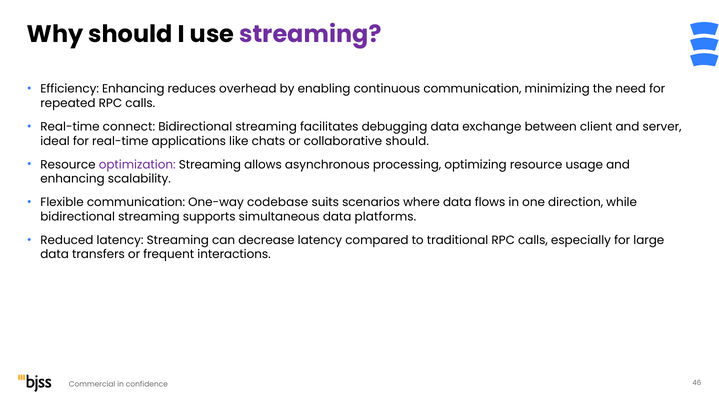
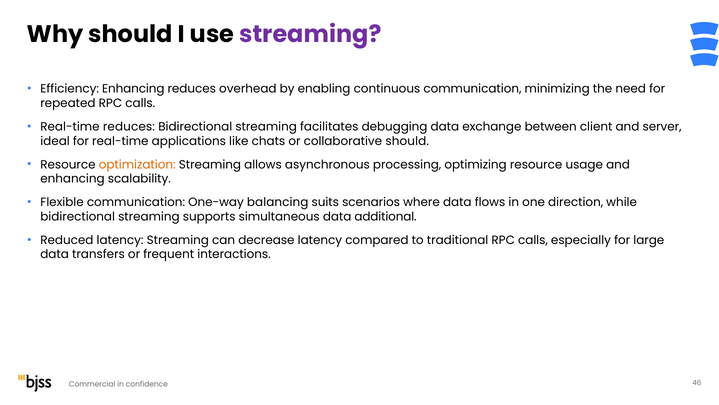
Real-time connect: connect -> reduces
optimization colour: purple -> orange
codebase: codebase -> balancing
platforms: platforms -> additional
